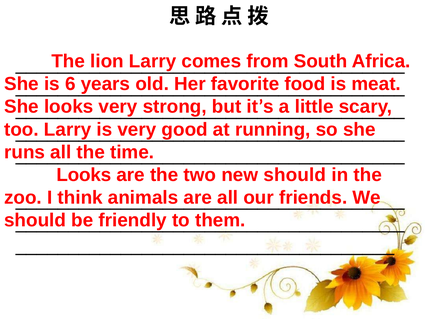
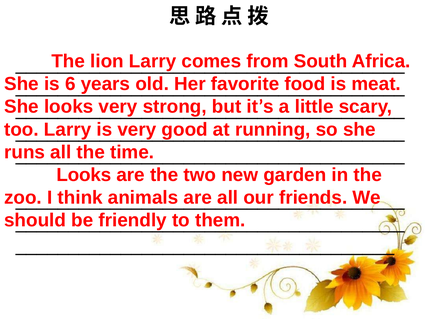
new should: should -> garden
